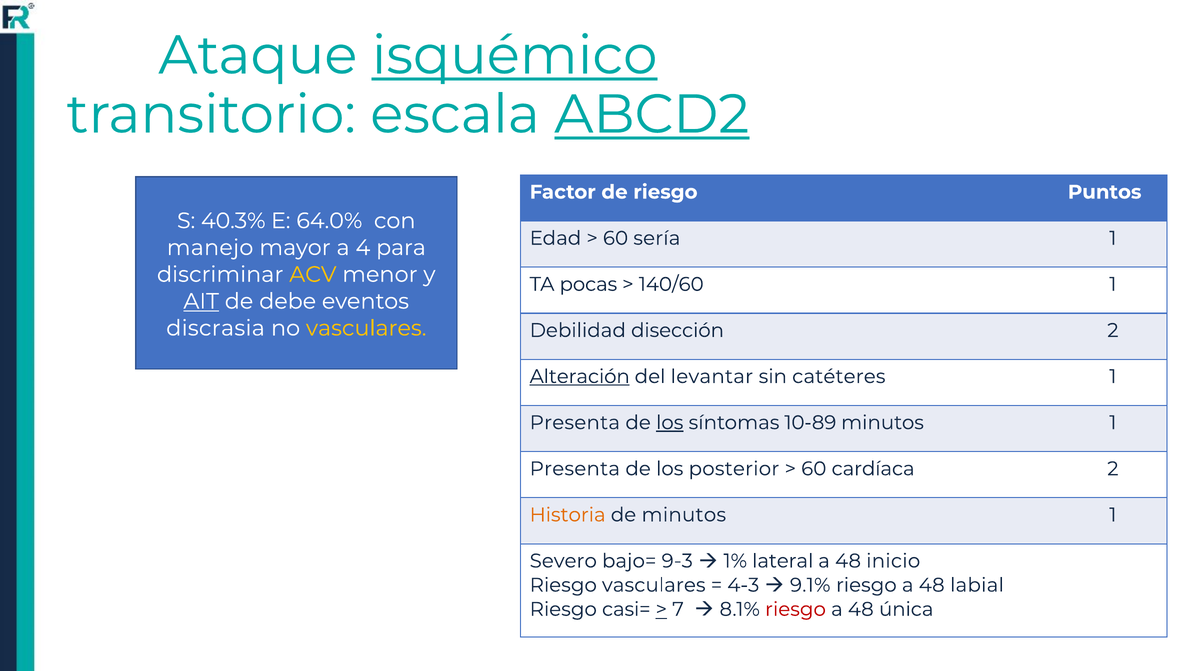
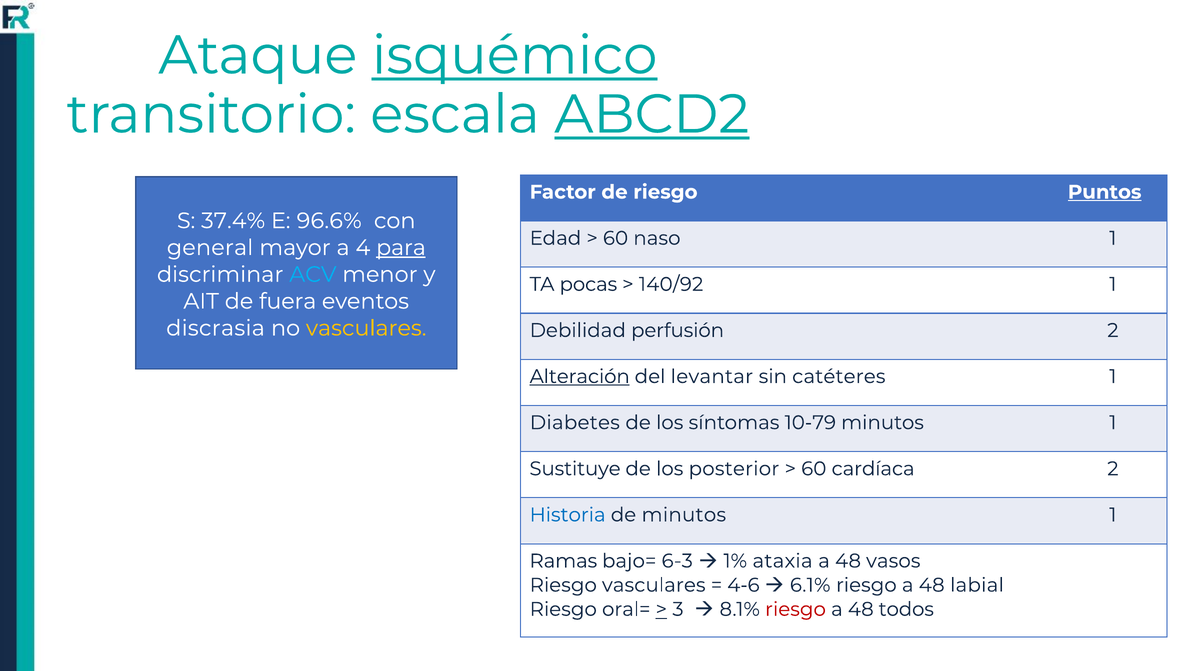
Puntos underline: none -> present
40.3%: 40.3% -> 37.4%
64.0%: 64.0% -> 96.6%
sería: sería -> naso
manejo: manejo -> general
para underline: none -> present
ACV colour: yellow -> light blue
140/60: 140/60 -> 140/92
AIT underline: present -> none
debe: debe -> fuera
disección: disección -> perfusión
Presenta at (575, 423): Presenta -> Diabetes
los at (670, 423) underline: present -> none
10-89: 10-89 -> 10-79
Presenta at (575, 469): Presenta -> Sustituye
Historia colour: orange -> blue
Severo: Severo -> Ramas
9-3: 9-3 -> 6-3
lateral: lateral -> ataxia
inicio: inicio -> vasos
4-3: 4-3 -> 4-6
9.1%: 9.1% -> 6.1%
casi=: casi= -> oral=
7: 7 -> 3
única: única -> todos
